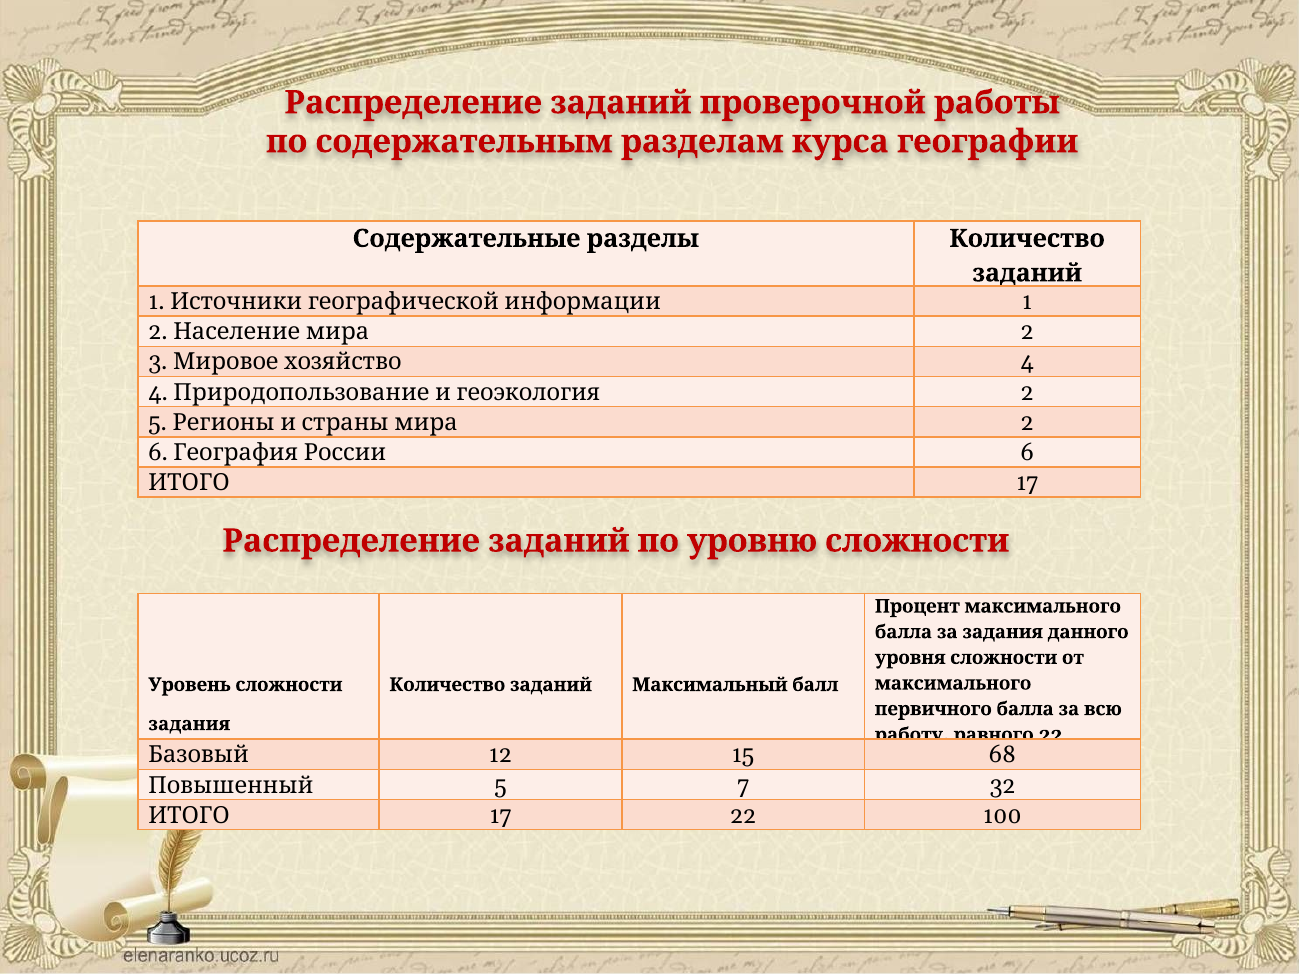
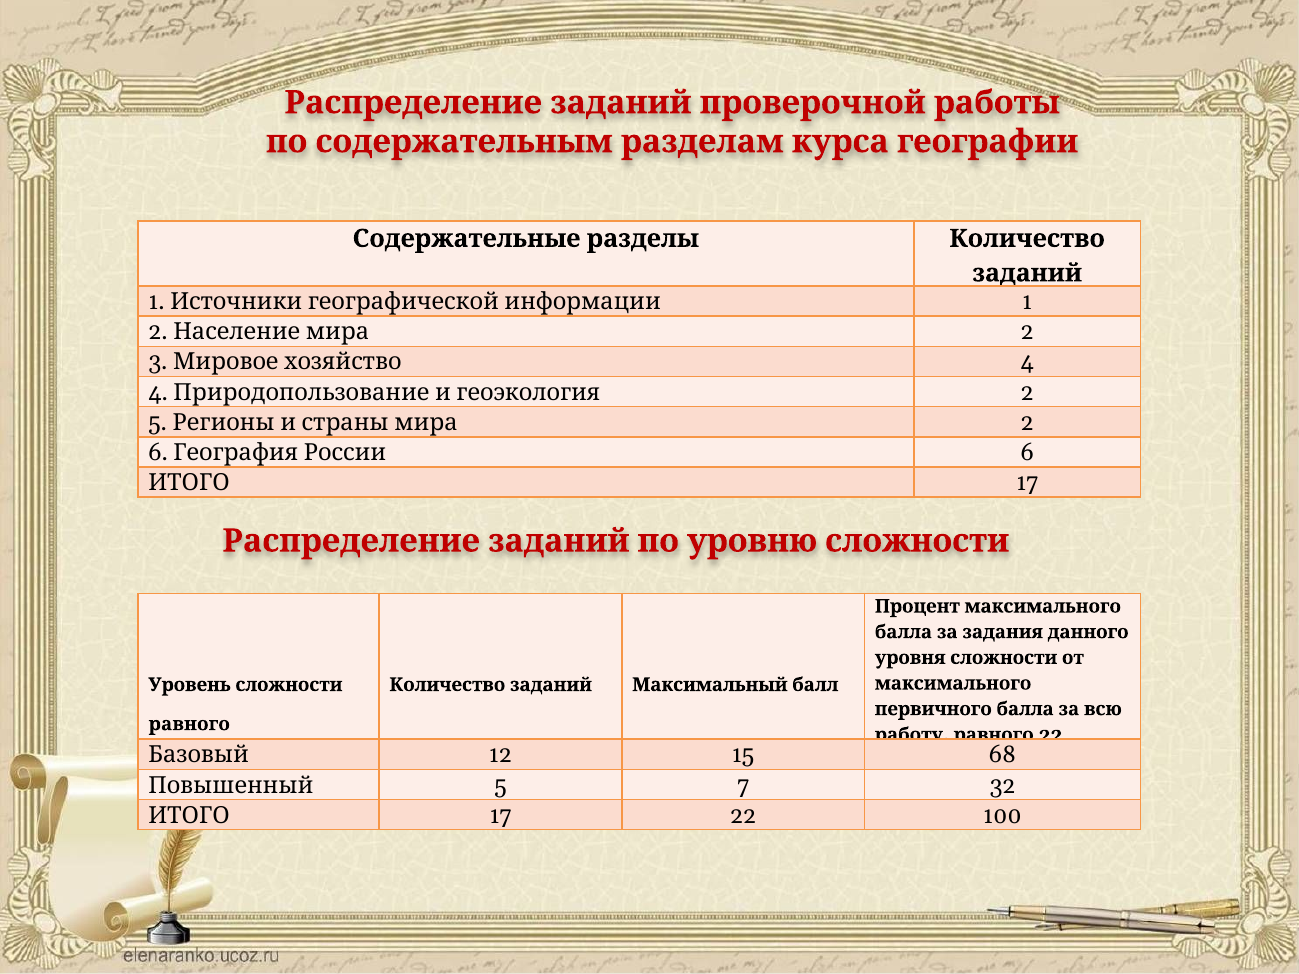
задания at (189, 724): задания -> равного
